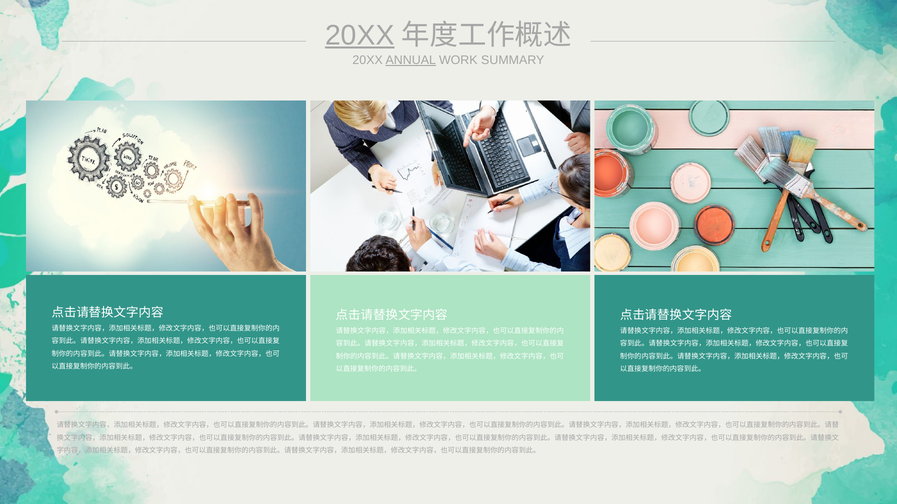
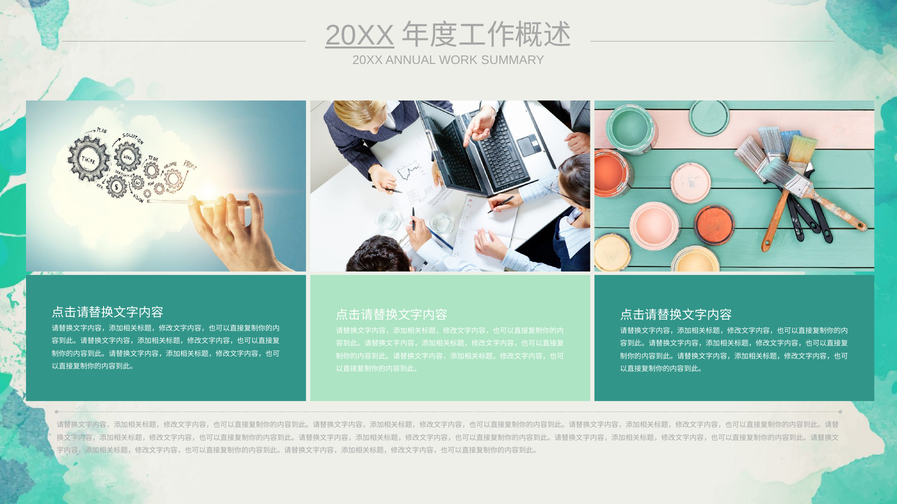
ANNUAL underline: present -> none
